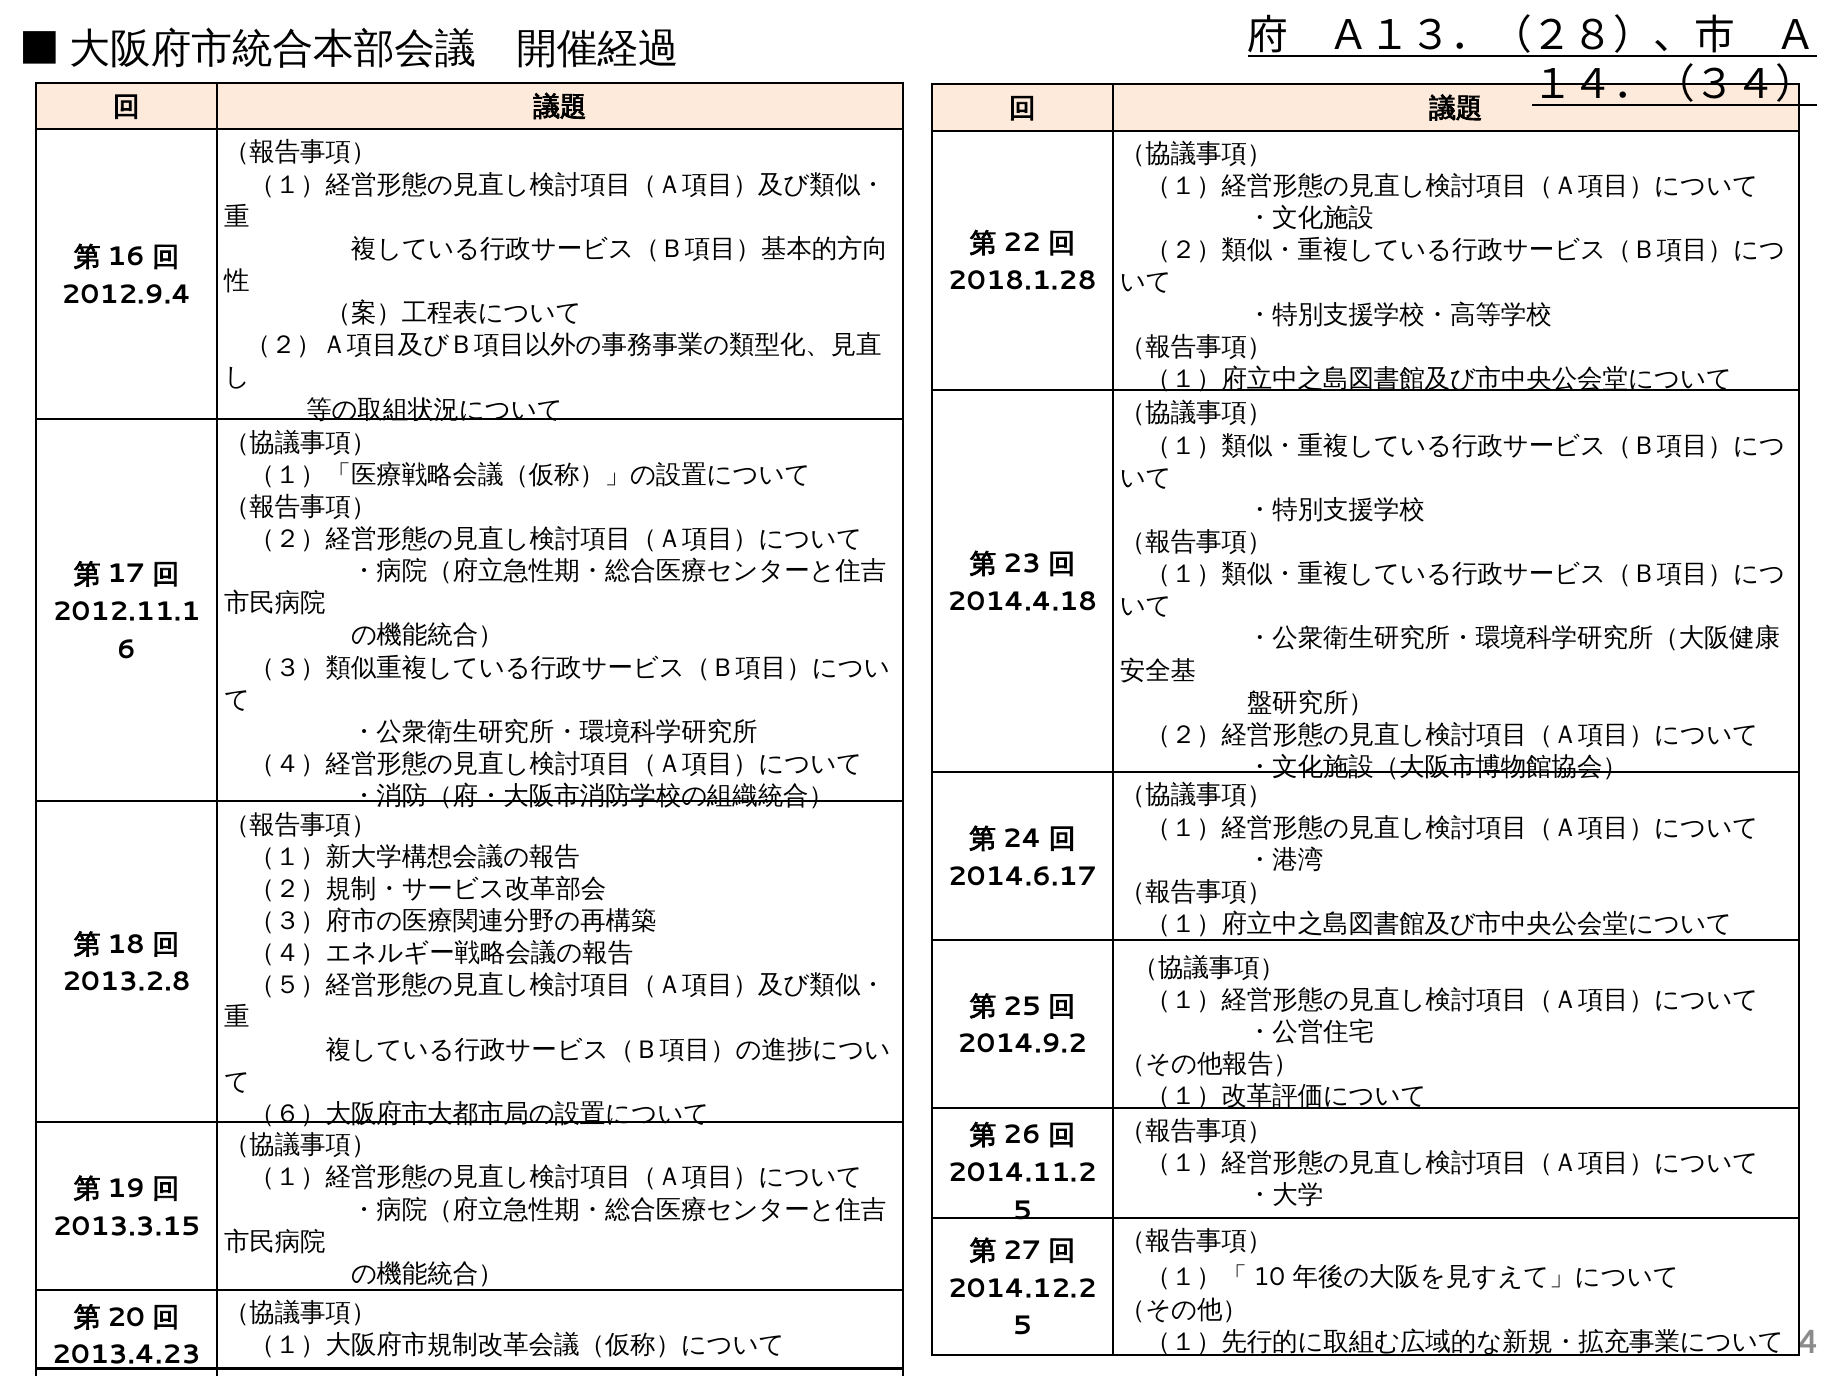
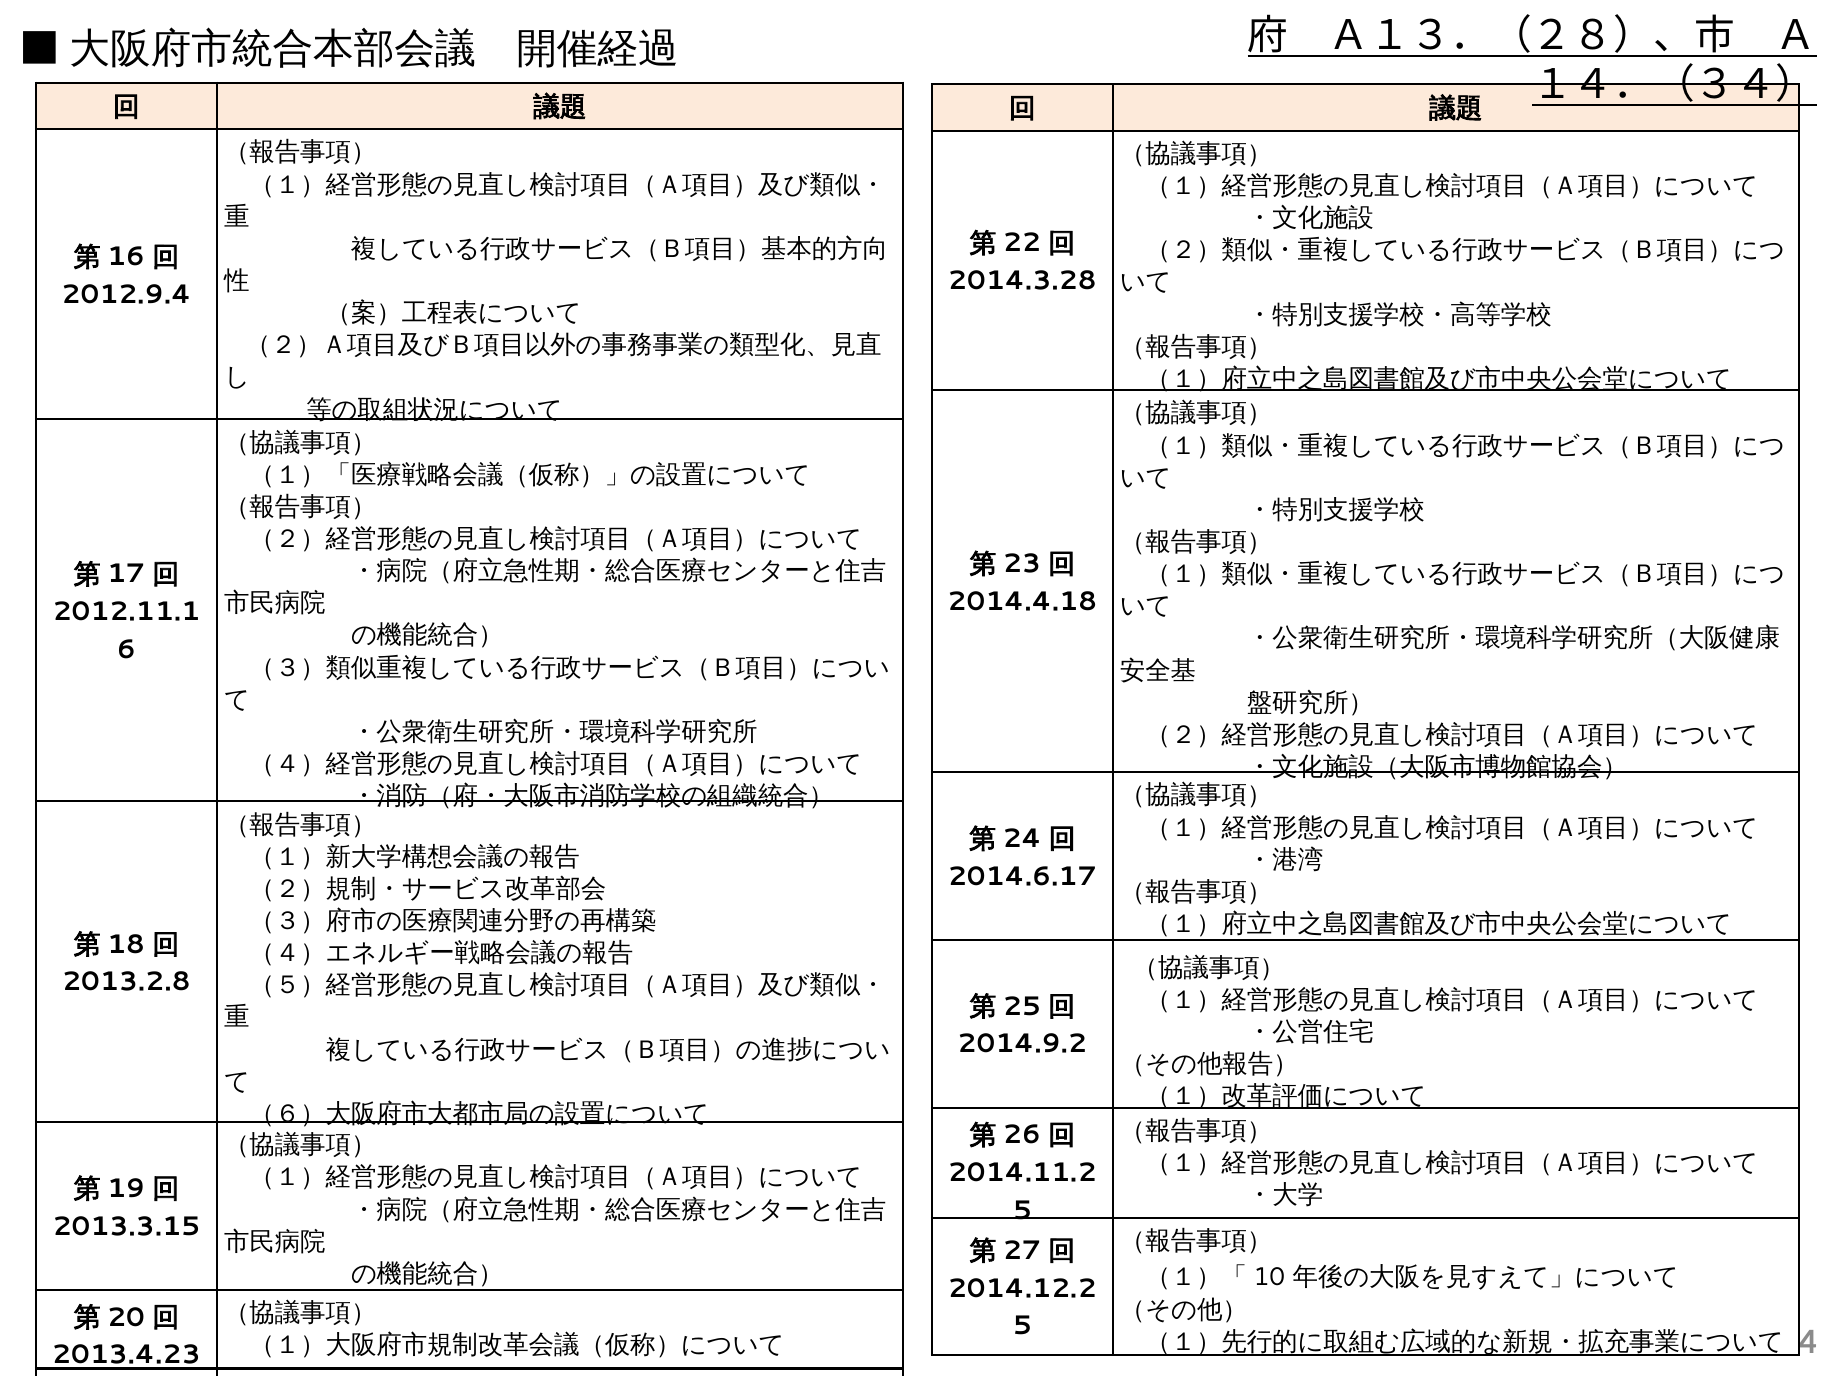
2018.1.28: 2018.1.28 -> 2014.3.28
